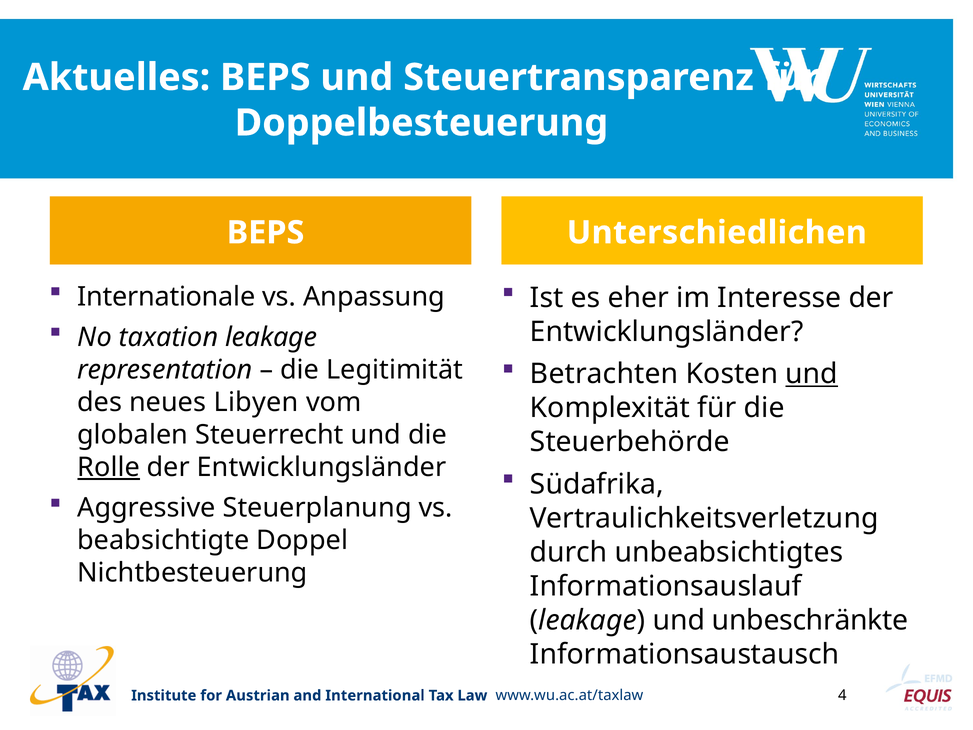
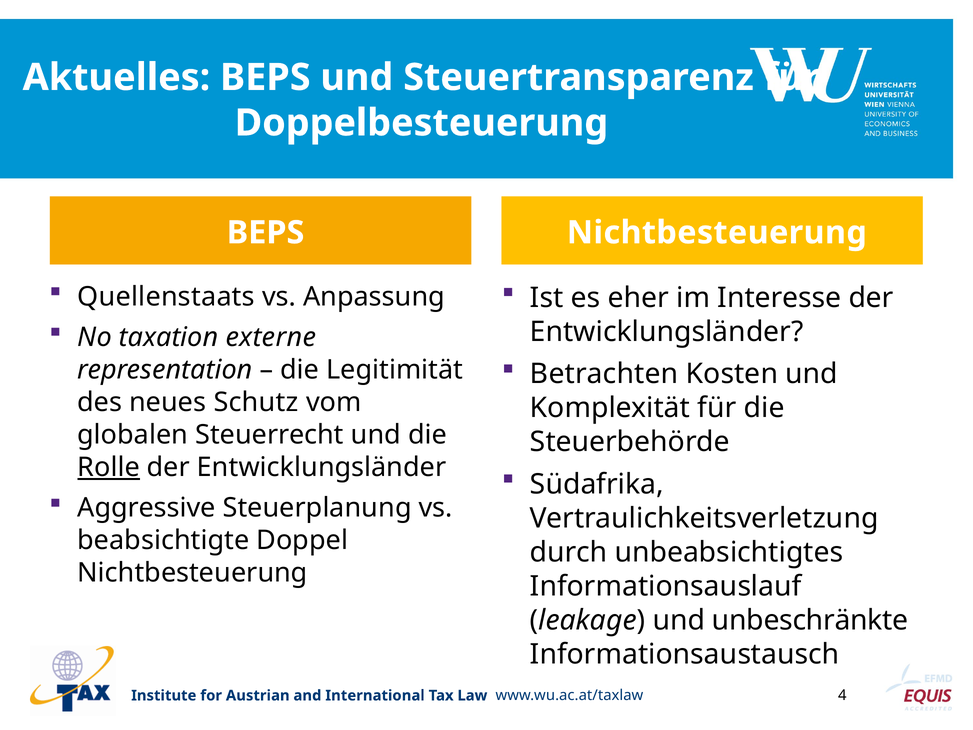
BEPS Unterschiedlichen: Unterschiedlichen -> Nichtbesteuerung
Internationale: Internationale -> Quellenstaats
taxation leakage: leakage -> externe
und at (812, 374) underline: present -> none
Libyen: Libyen -> Schutz
